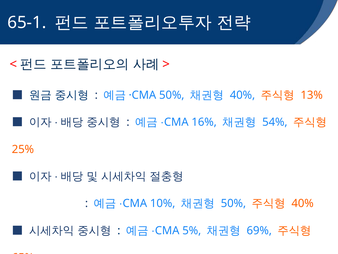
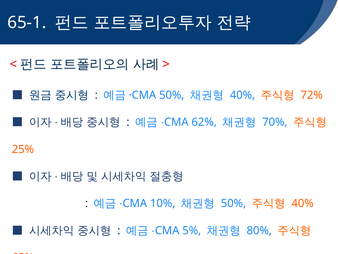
13%: 13% -> 72%
16%: 16% -> 62%
54%: 54% -> 70%
69%: 69% -> 80%
